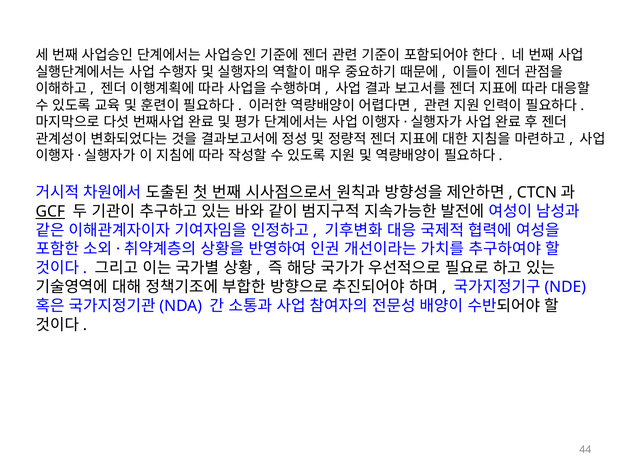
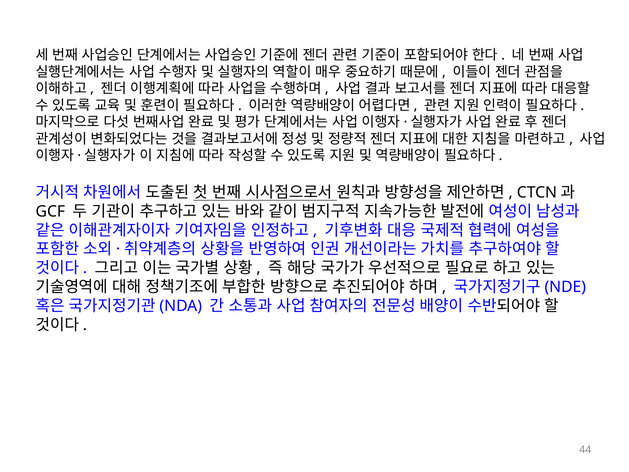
GCF underline: present -> none
